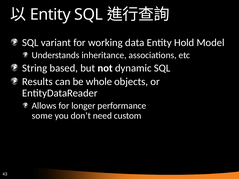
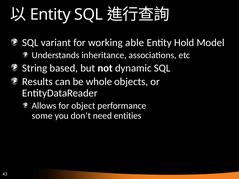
data: data -> able
longer: longer -> object
custom: custom -> entities
